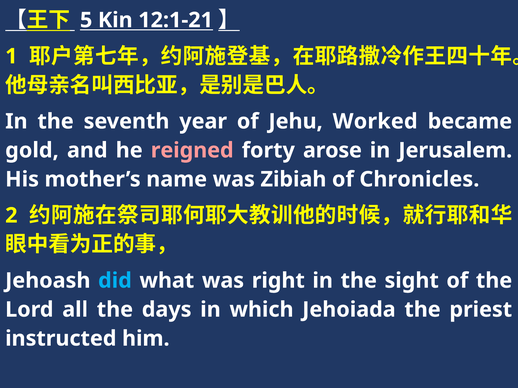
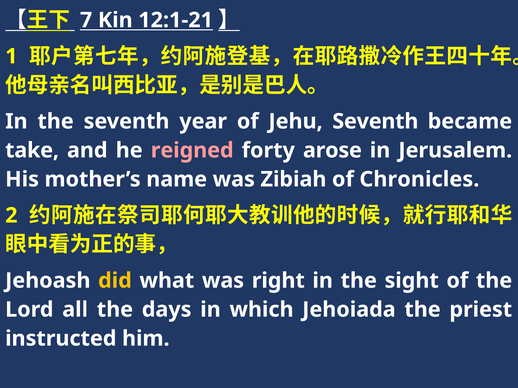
5: 5 -> 7
Jehu Worked: Worked -> Seventh
gold: gold -> take
did colour: light blue -> yellow
